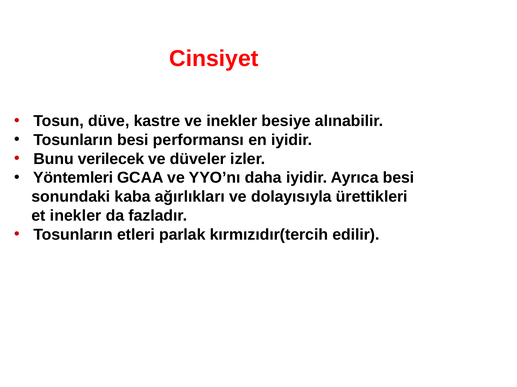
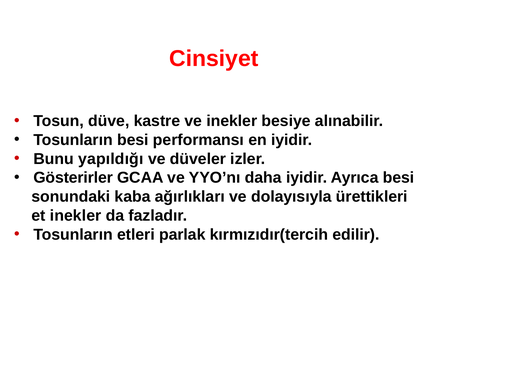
verilecek: verilecek -> yapıldığı
Yöntemleri: Yöntemleri -> Gösterirler
